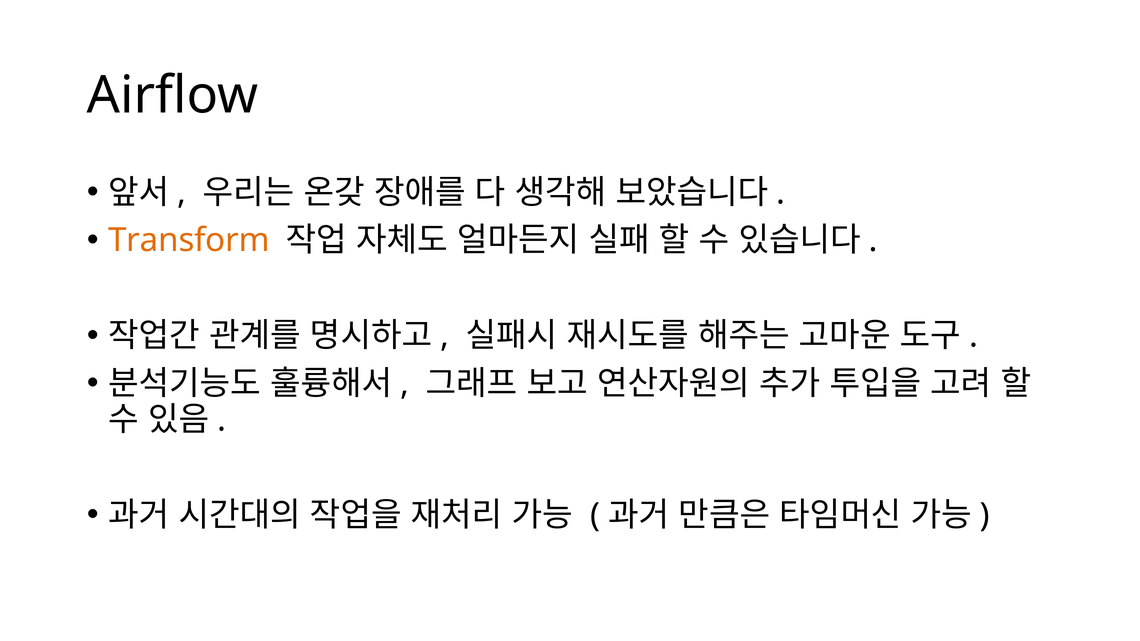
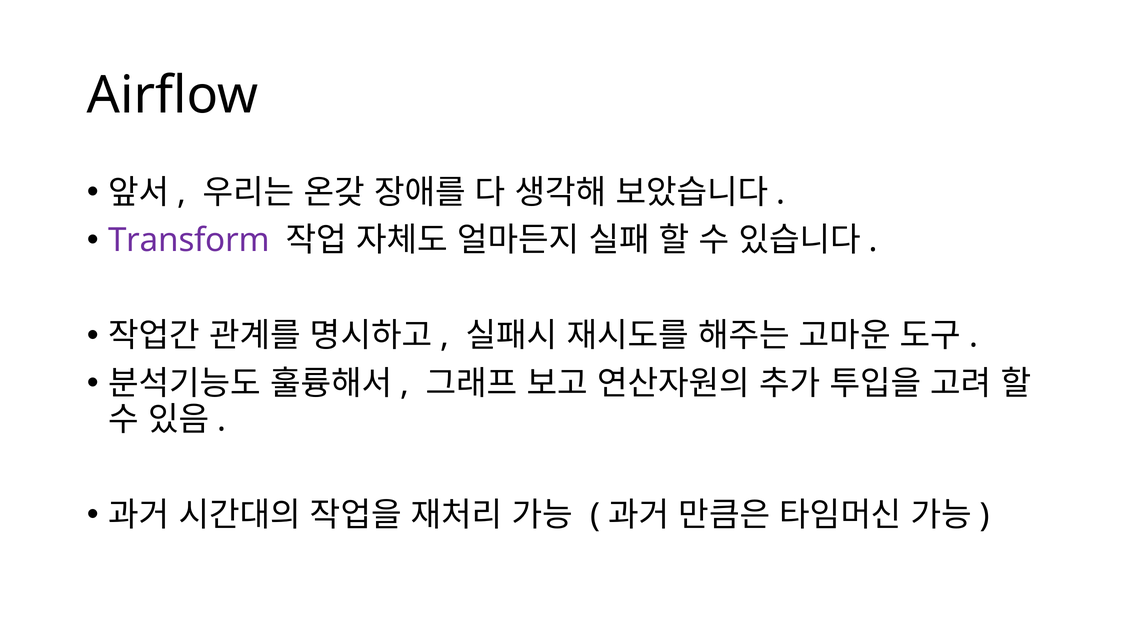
Transform colour: orange -> purple
